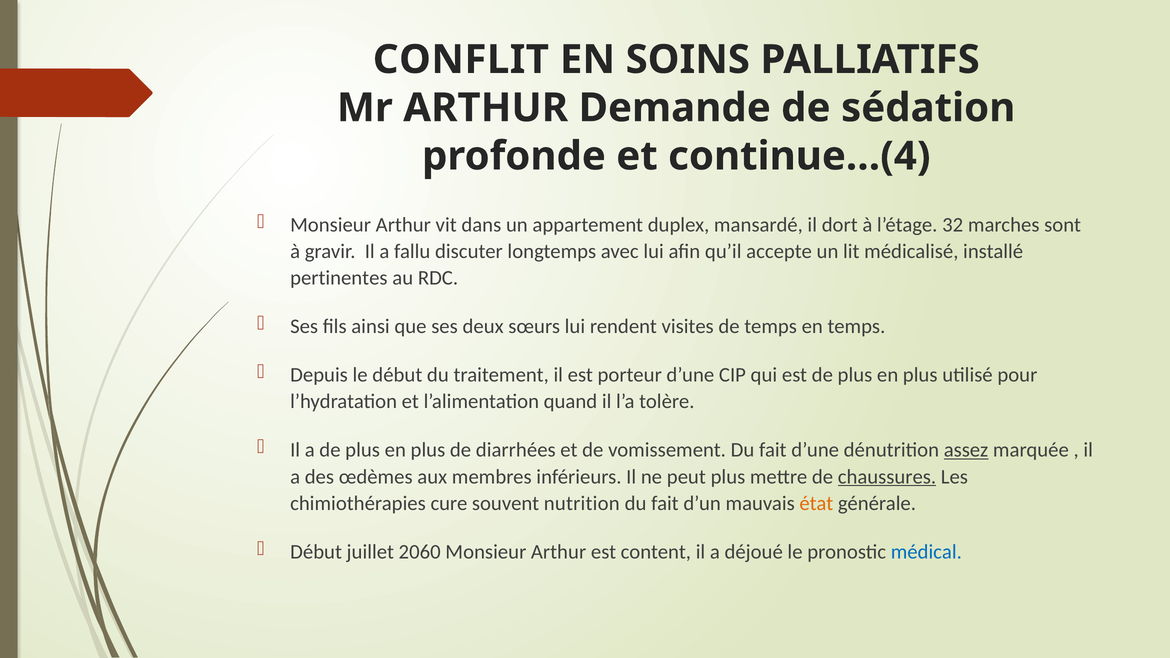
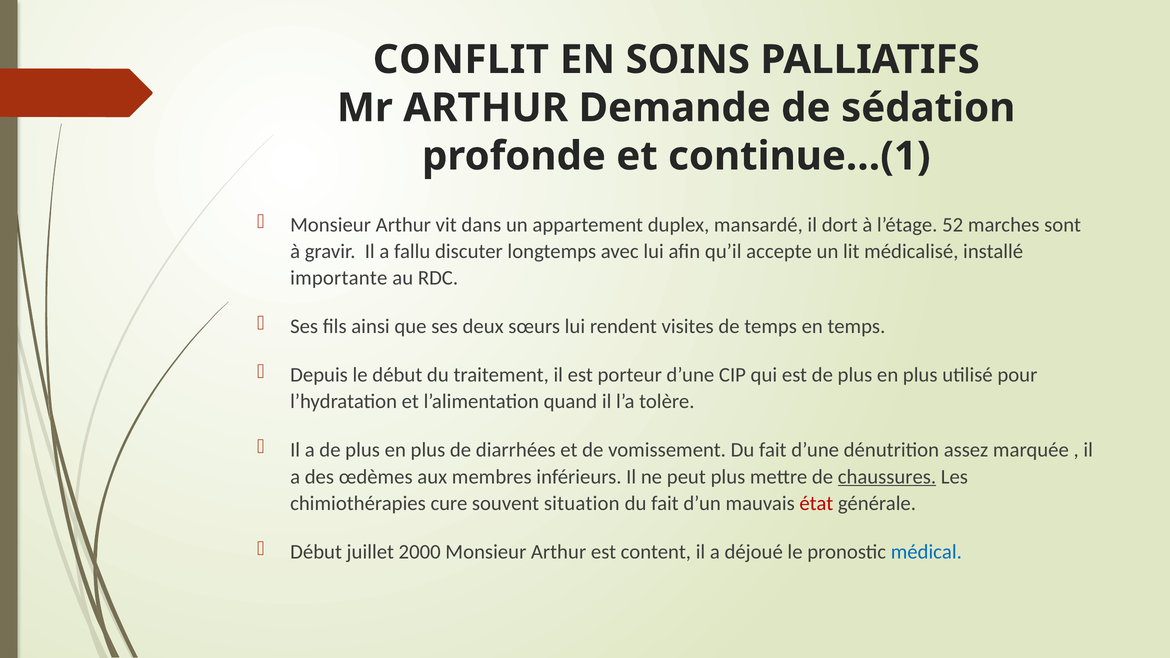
continue…(4: continue…(4 -> continue…(1
32: 32 -> 52
pertinentes: pertinentes -> importante
assez underline: present -> none
nutrition: nutrition -> situation
état colour: orange -> red
2060: 2060 -> 2000
